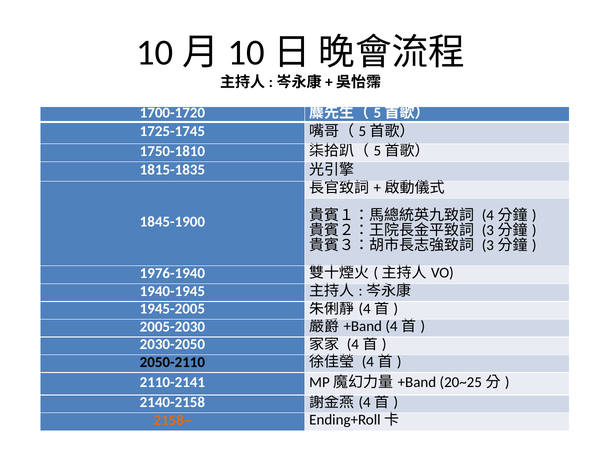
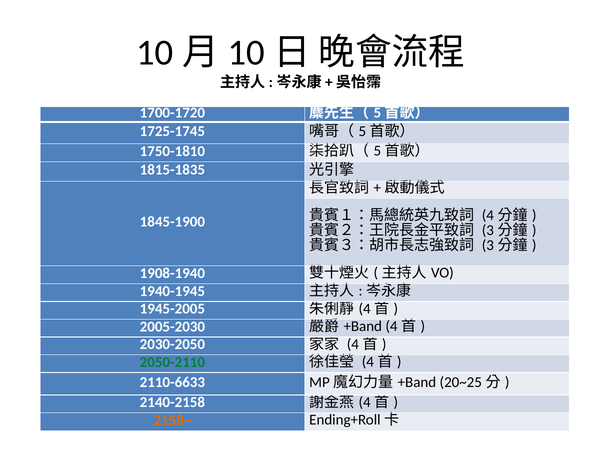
1976-1940: 1976-1940 -> 1908-1940
2050-2110 colour: black -> green
2110-2141: 2110-2141 -> 2110-6633
